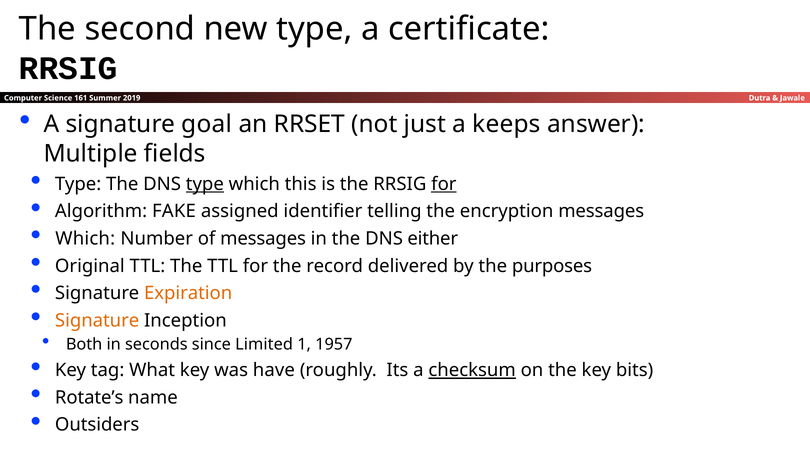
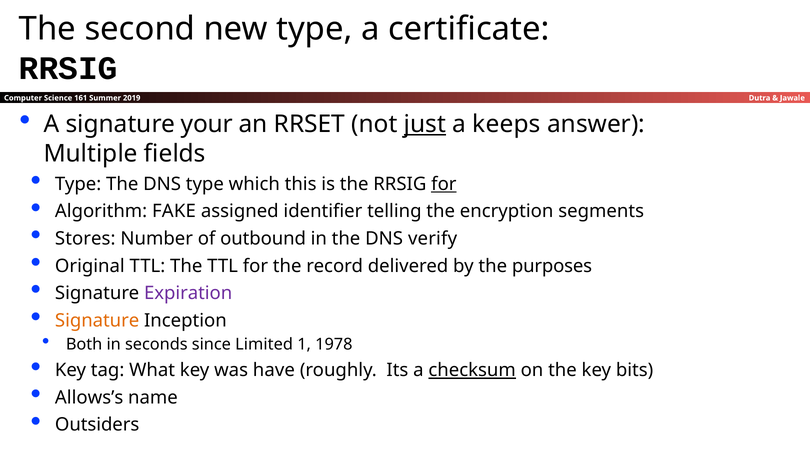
goal: goal -> your
just underline: none -> present
type at (205, 184) underline: present -> none
encryption messages: messages -> segments
Which at (85, 239): Which -> Stores
of messages: messages -> outbound
either: either -> verify
Expiration colour: orange -> purple
1957: 1957 -> 1978
Rotate’s: Rotate’s -> Allows’s
